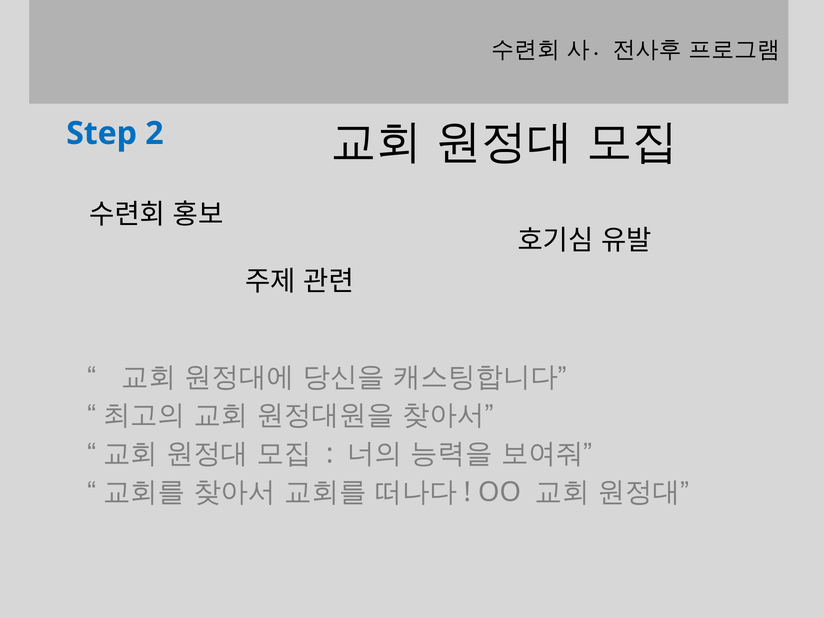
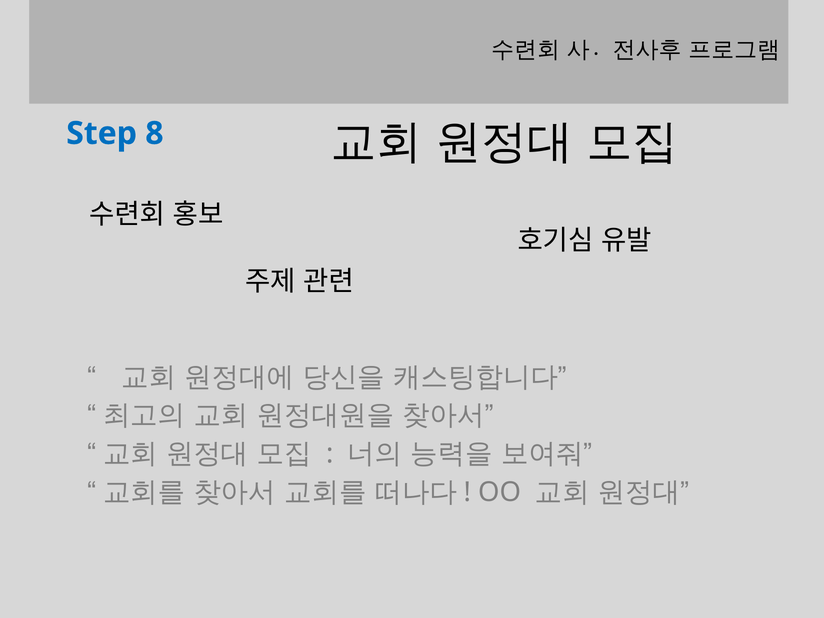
2: 2 -> 8
